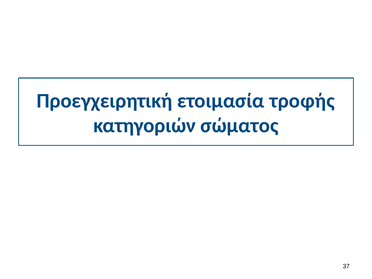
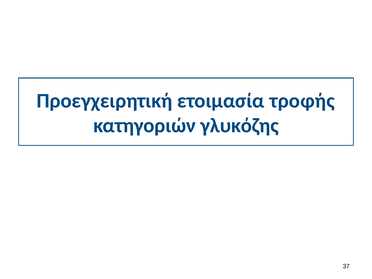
σώματος: σώματος -> γλυκόζης
